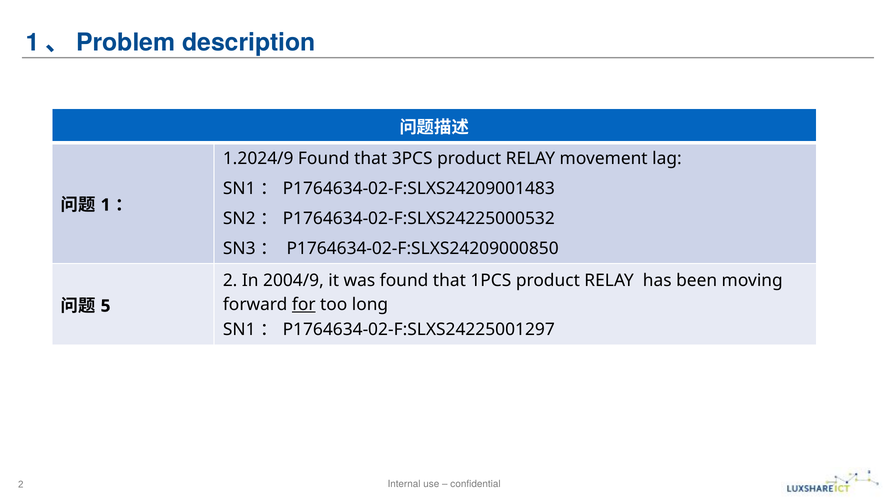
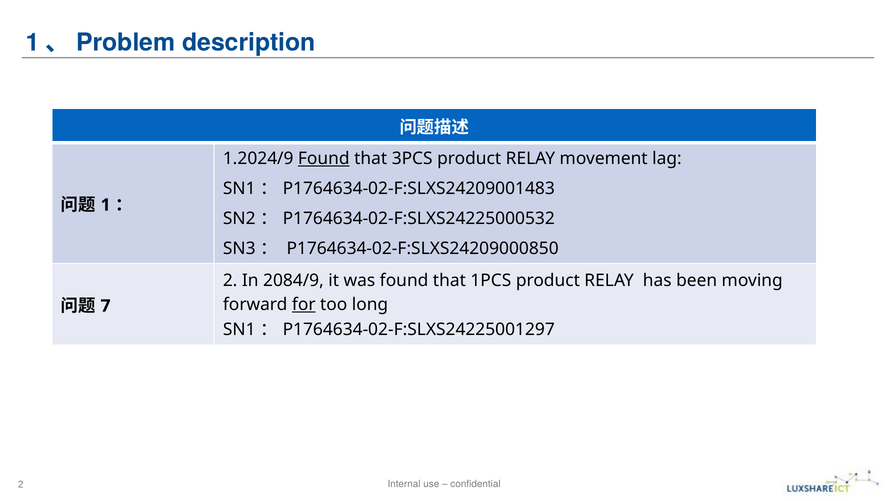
Found at (324, 159) underline: none -> present
2004/9: 2004/9 -> 2084/9
5: 5 -> 7
